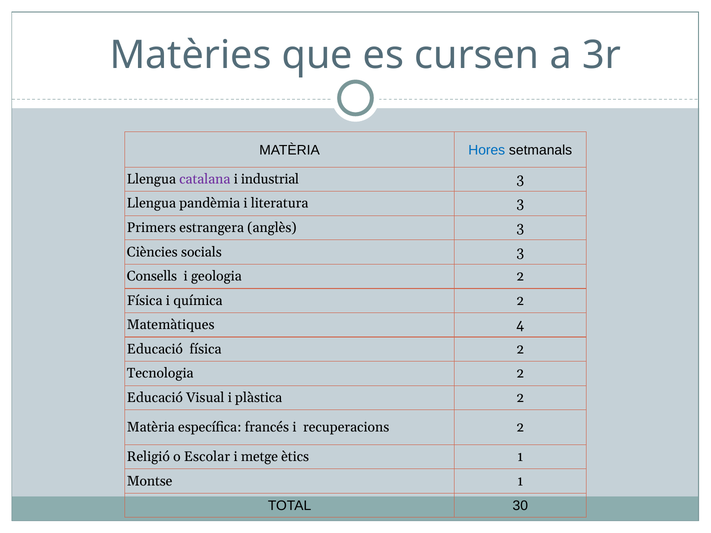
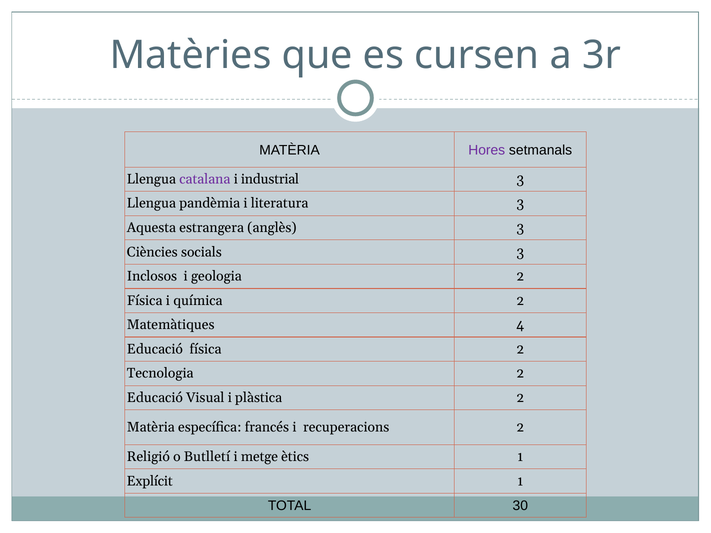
Hores colour: blue -> purple
Primers: Primers -> Aquesta
Consells: Consells -> Inclosos
Escolar: Escolar -> Butlletí
Montse: Montse -> Explícit
